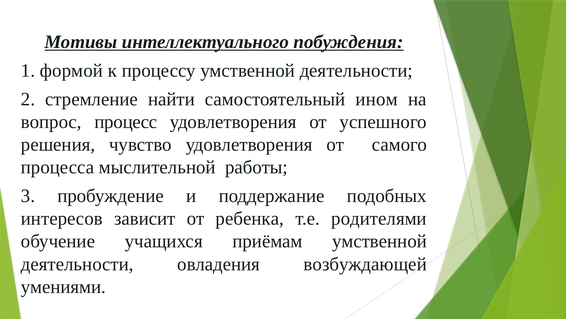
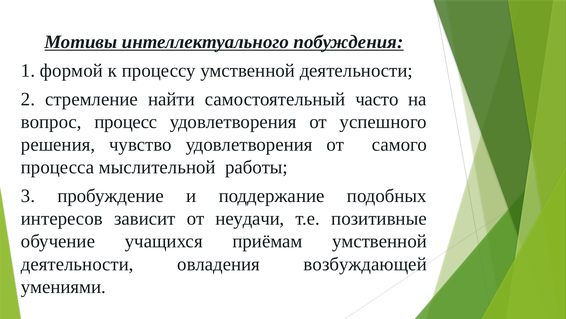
ином: ином -> часто
ребенка: ребенка -> неудачи
родителями: родителями -> позитивные
